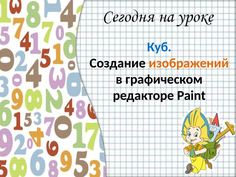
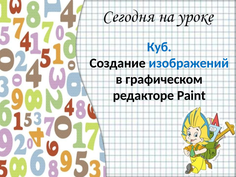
изображений colour: orange -> blue
